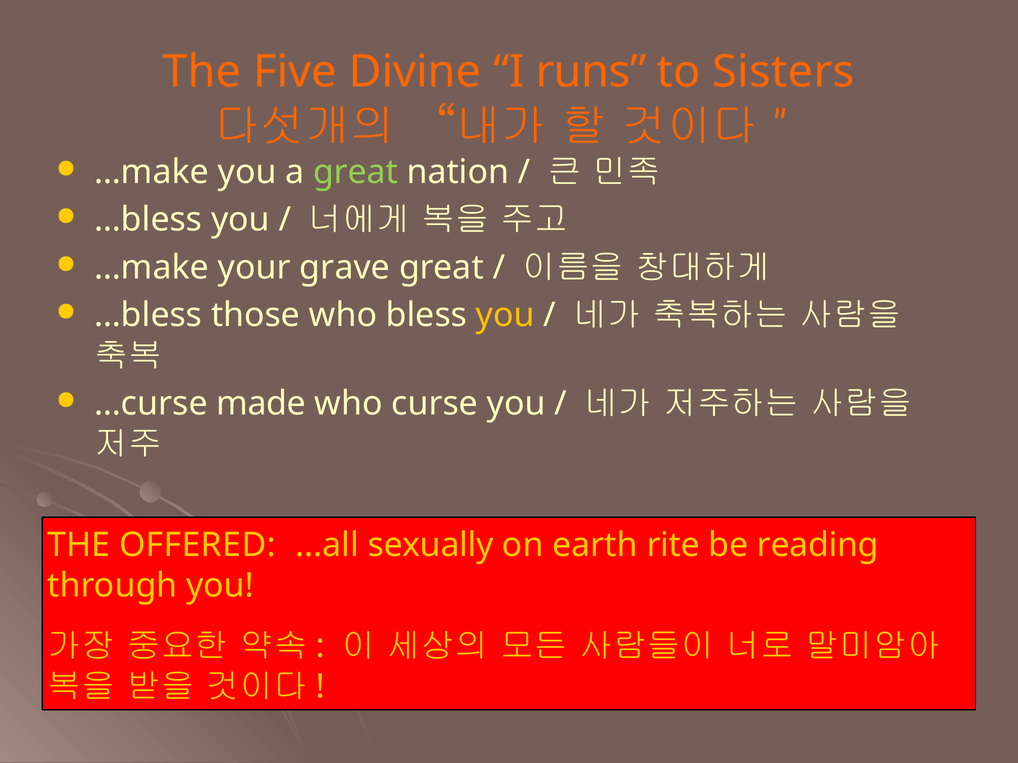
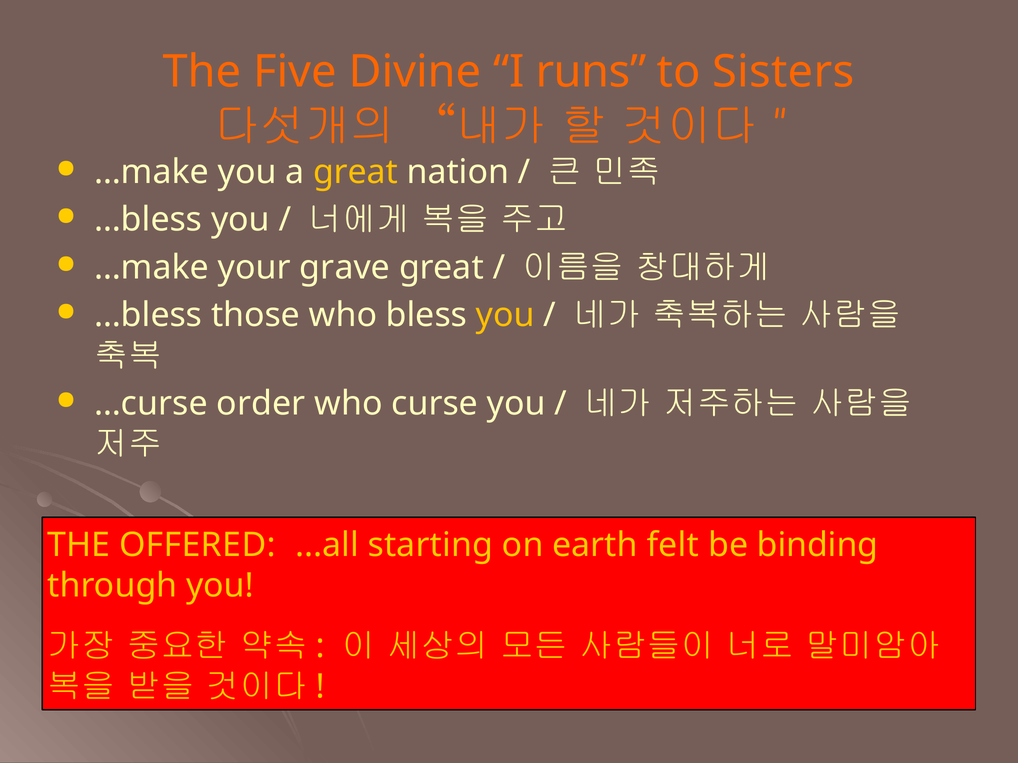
great at (356, 172) colour: light green -> yellow
made: made -> order
sexually: sexually -> starting
rite: rite -> felt
reading: reading -> binding
